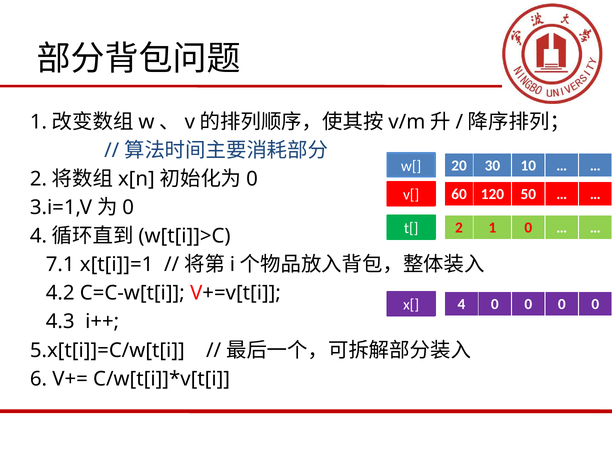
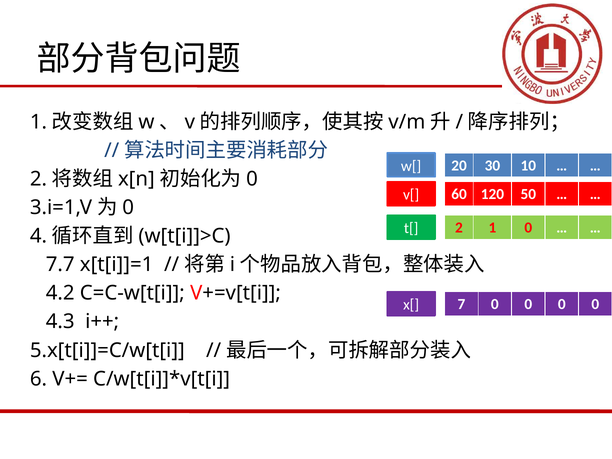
7.1: 7.1 -> 7.7
x[ 4: 4 -> 7
